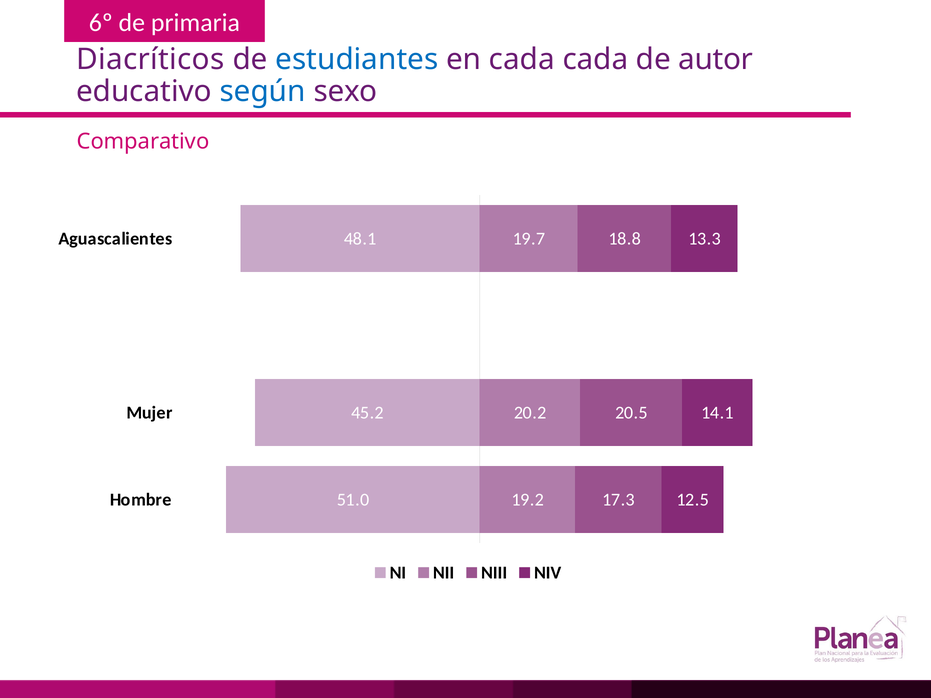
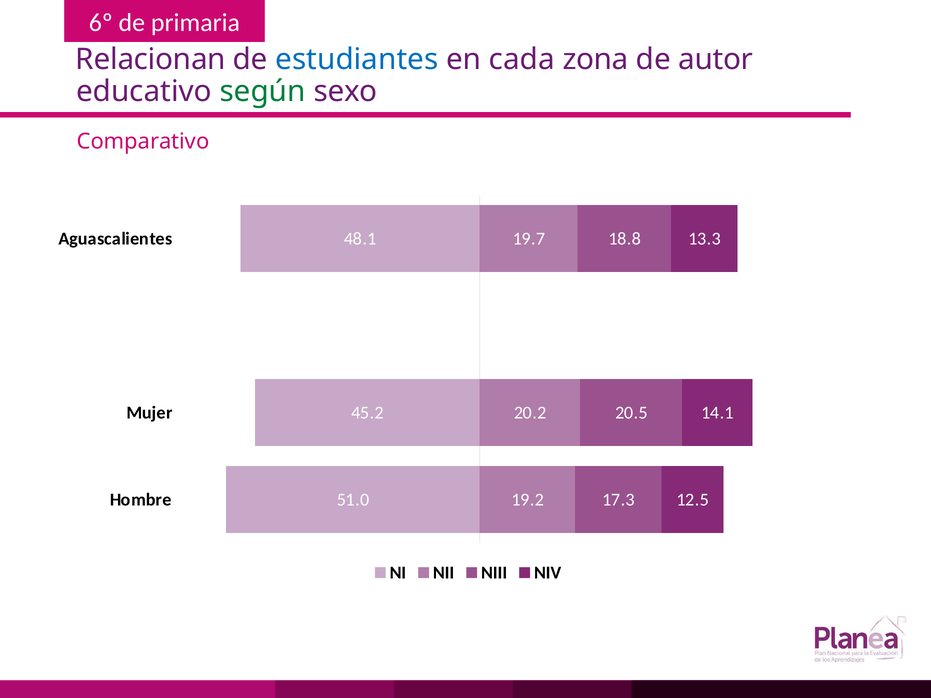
Diacríticos: Diacríticos -> Relacionan
cada cada: cada -> zona
según colour: blue -> green
